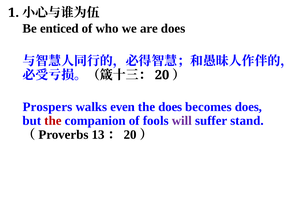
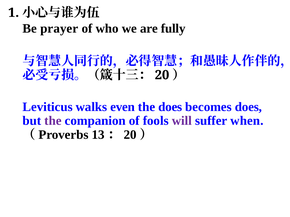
enticed: enticed -> prayer
are does: does -> fully
Prospers: Prospers -> Leviticus
the at (53, 121) colour: red -> purple
stand: stand -> when
